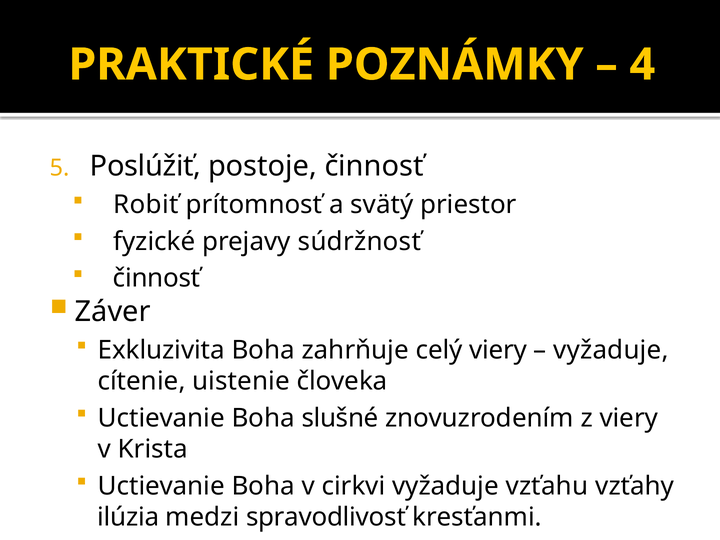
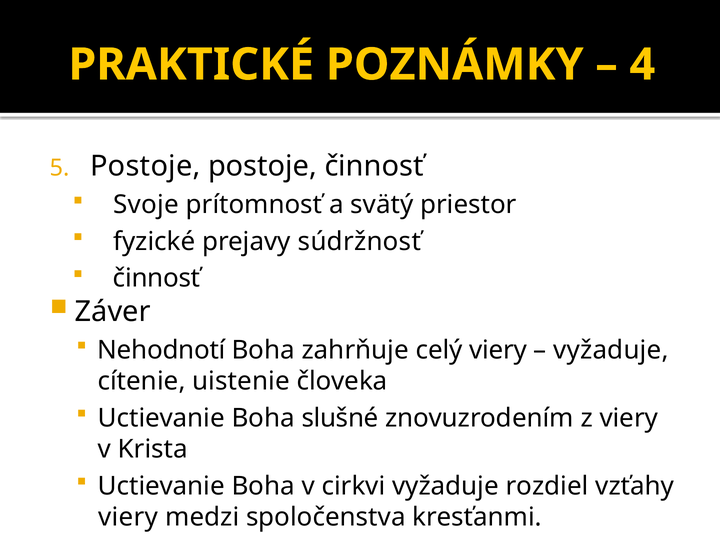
Poslúžiť at (146, 166): Poslúžiť -> Postoje
Robiť: Robiť -> Svoje
Exkluzivita: Exkluzivita -> Nehodnotí
vzťahu: vzťahu -> rozdiel
ilúzia at (128, 517): ilúzia -> viery
spravodlivosť: spravodlivosť -> spoločenstva
